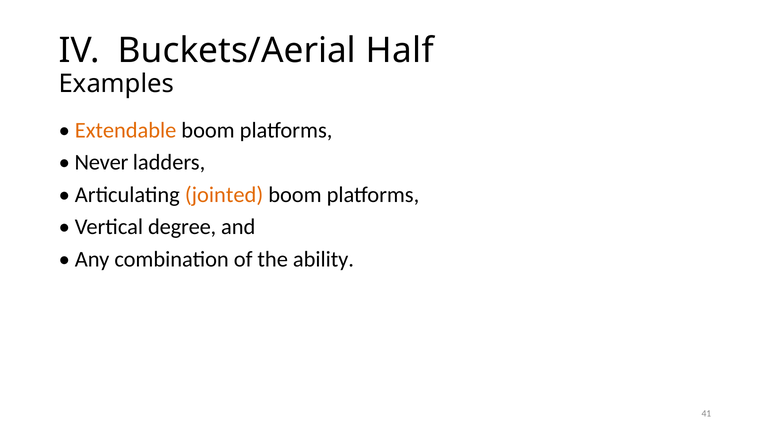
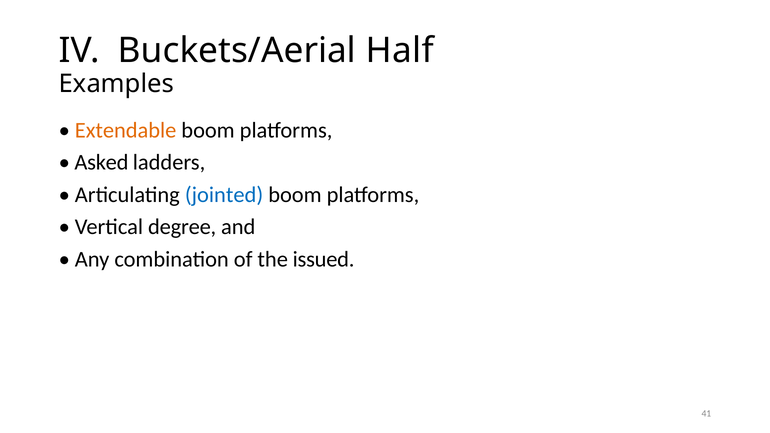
Never: Never -> Asked
jointed colour: orange -> blue
ability: ability -> issued
